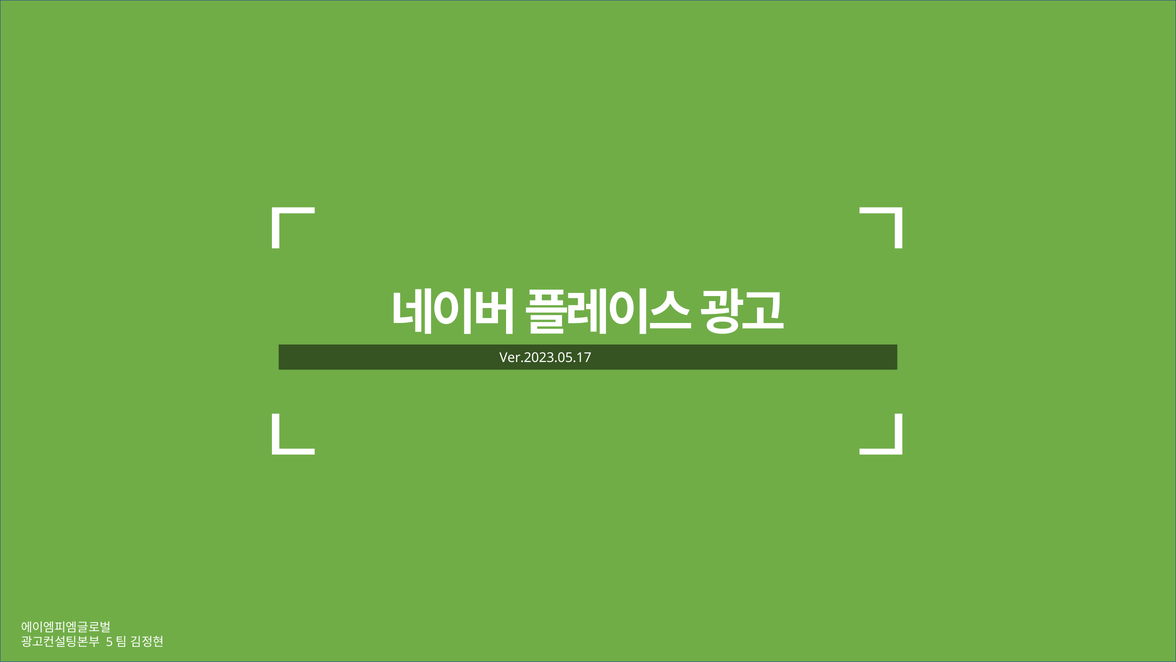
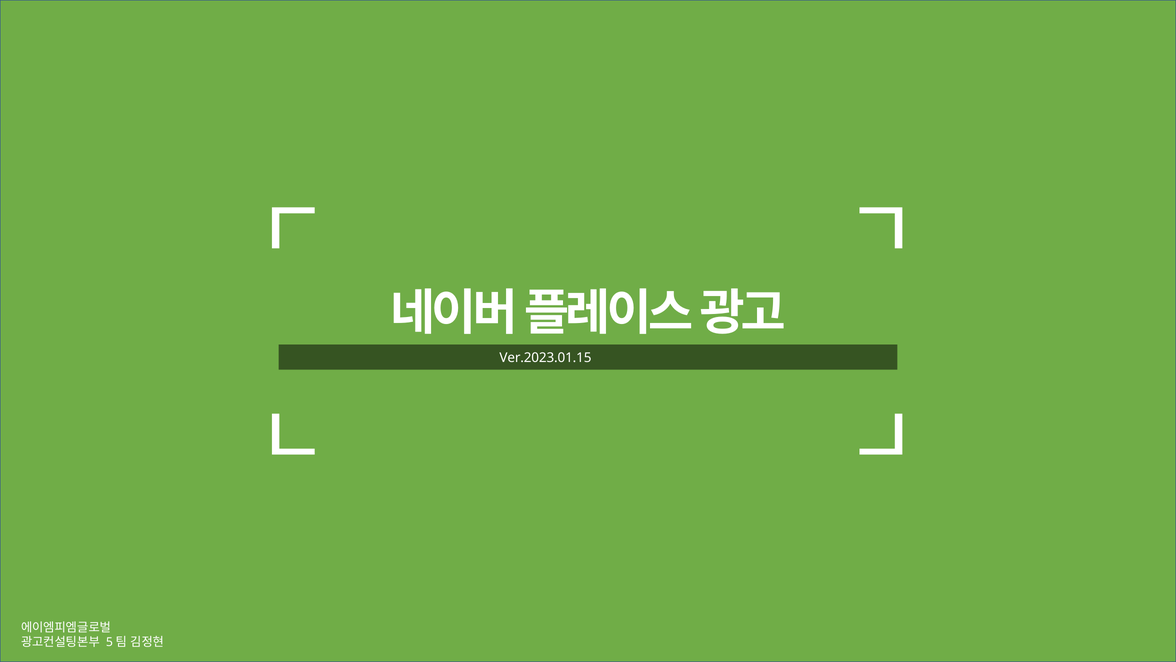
Ver.2023.05.17: Ver.2023.05.17 -> Ver.2023.01.15
